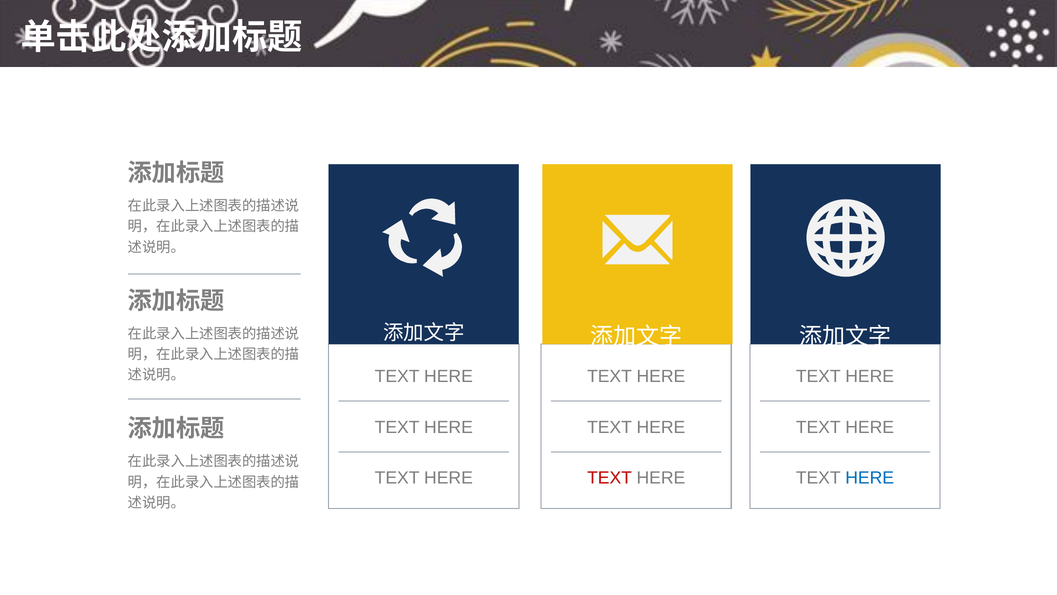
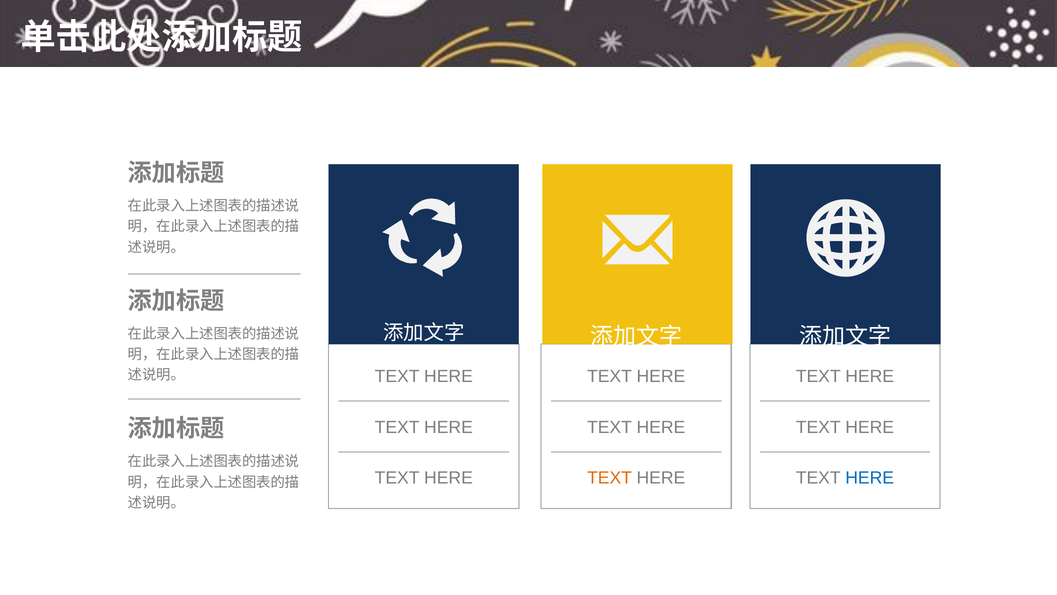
TEXT at (610, 478) colour: red -> orange
